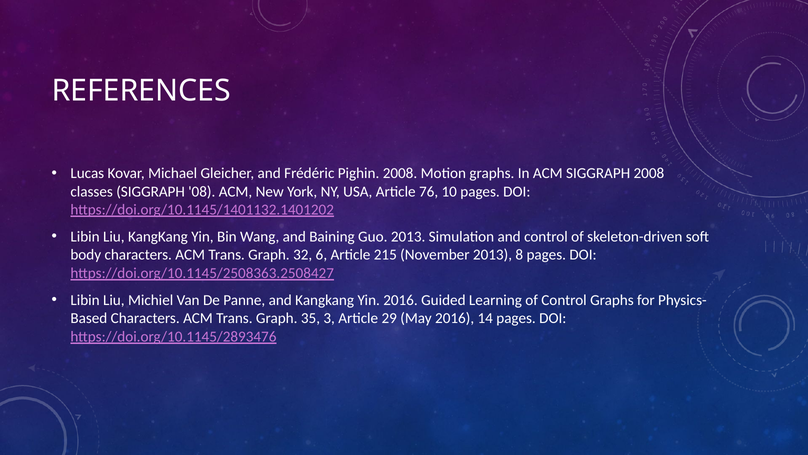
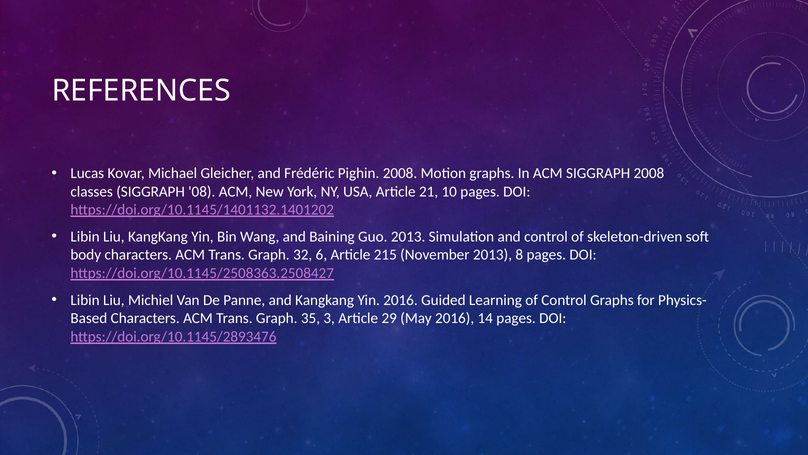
76: 76 -> 21
